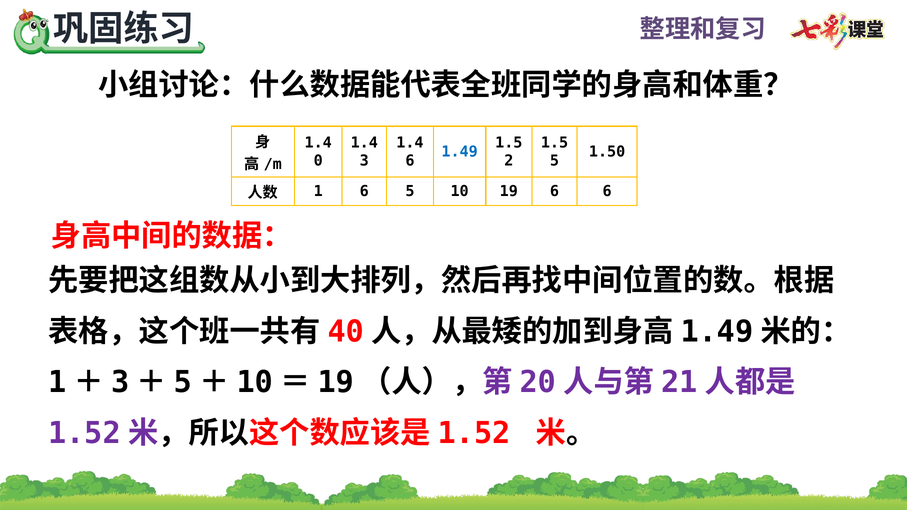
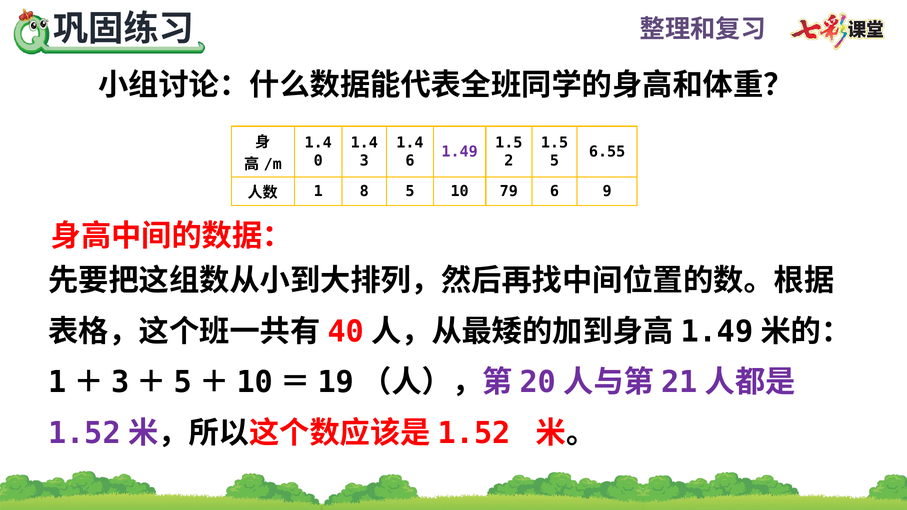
1.49 colour: blue -> purple
1.50: 1.50 -> 6.55
1 6: 6 -> 8
19: 19 -> 79
6 6: 6 -> 9
